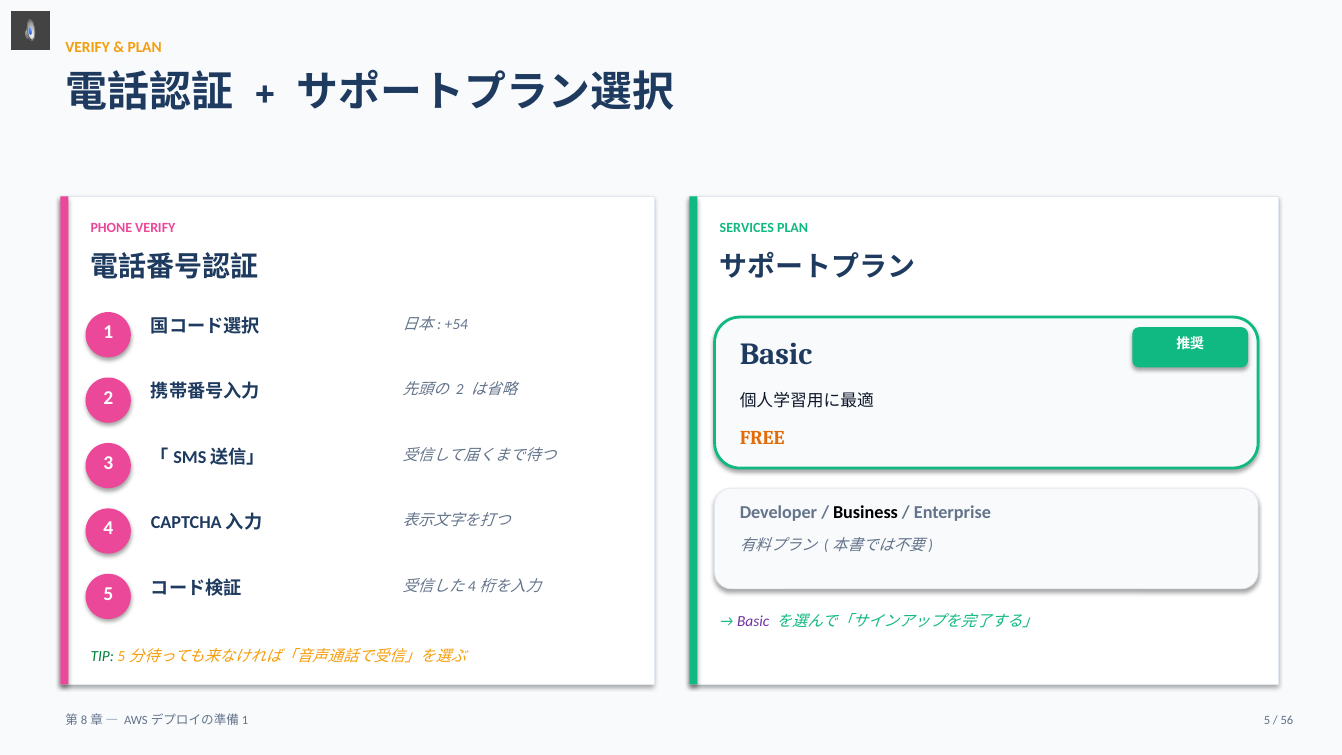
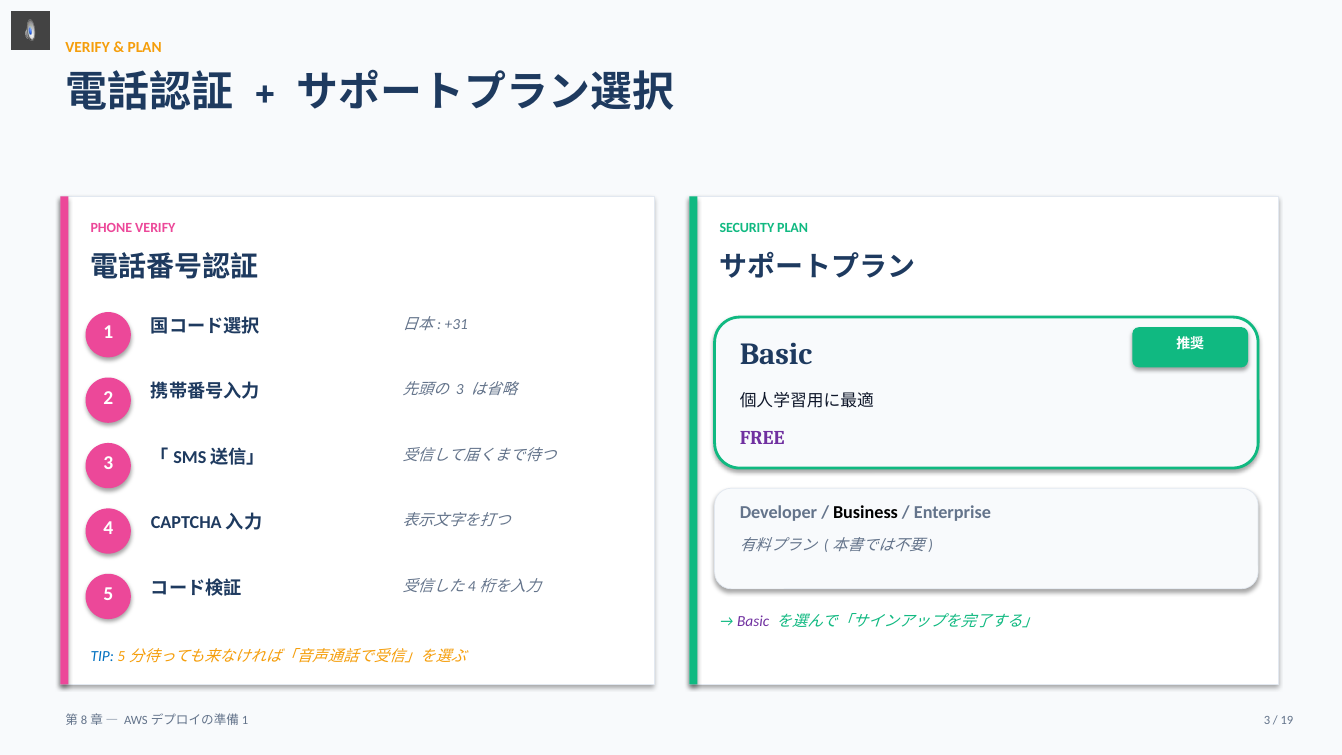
SERVICES: SERVICES -> SECURITY
+54: +54 -> +31
2 at (460, 390): 2 -> 3
FREE colour: orange -> purple
TIP colour: green -> blue
5 at (1267, 720): 5 -> 3
56: 56 -> 19
